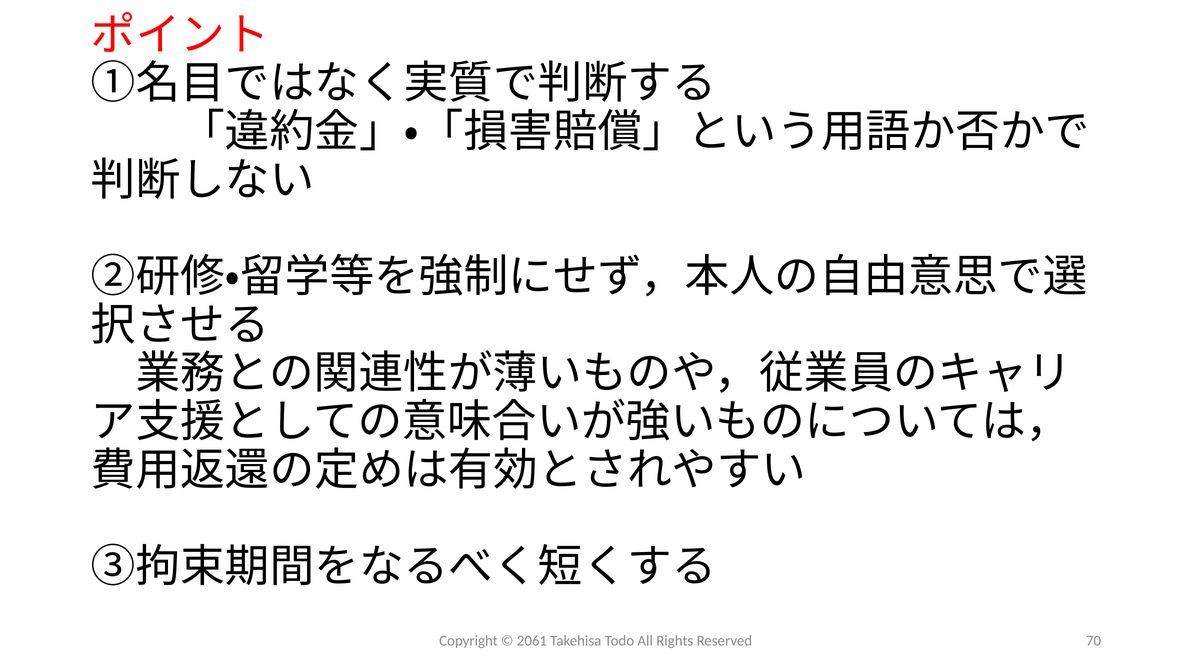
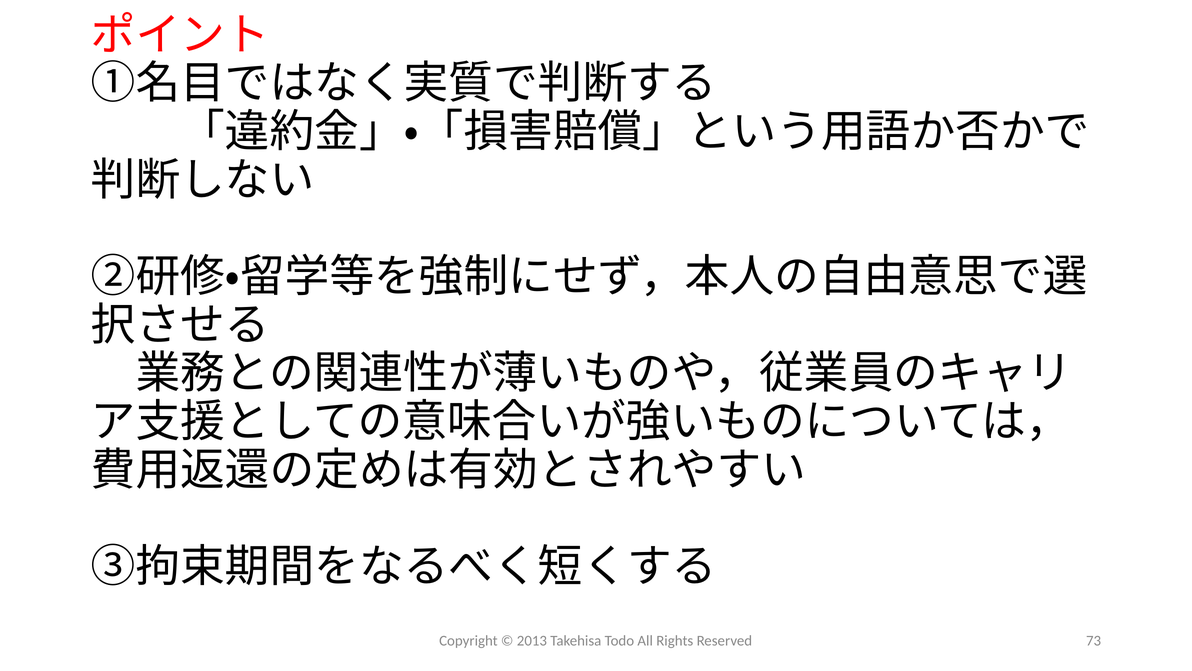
2061: 2061 -> 2013
70: 70 -> 73
